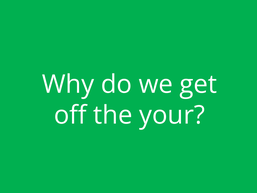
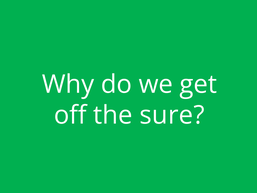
your: your -> sure
